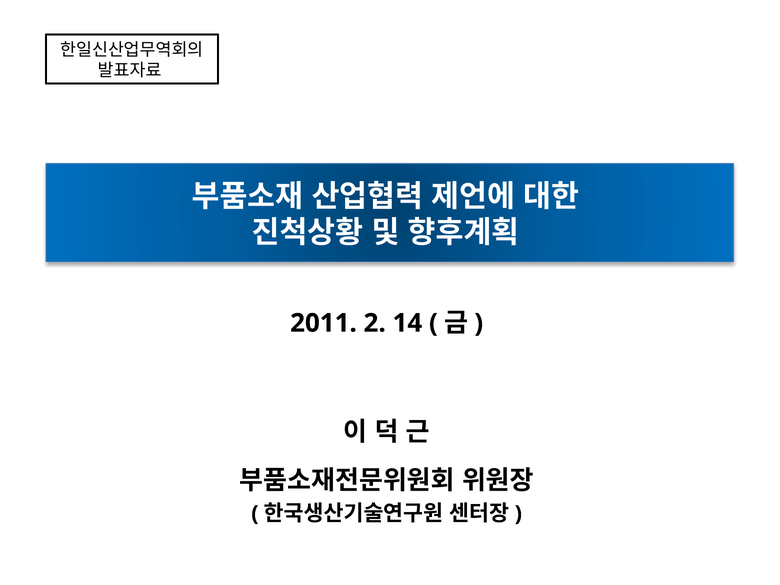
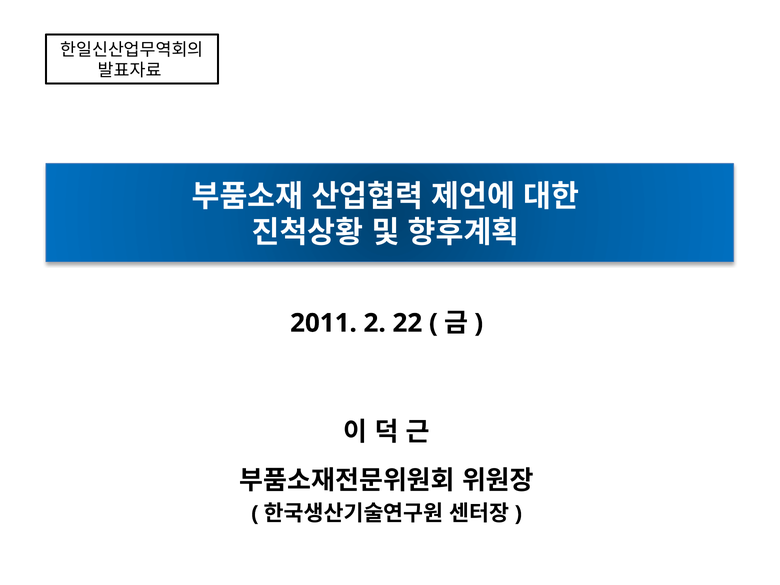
14: 14 -> 22
